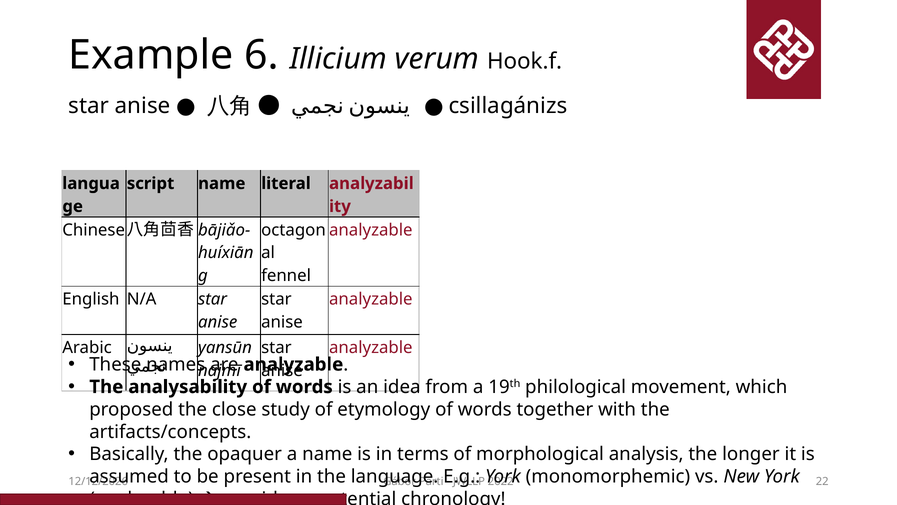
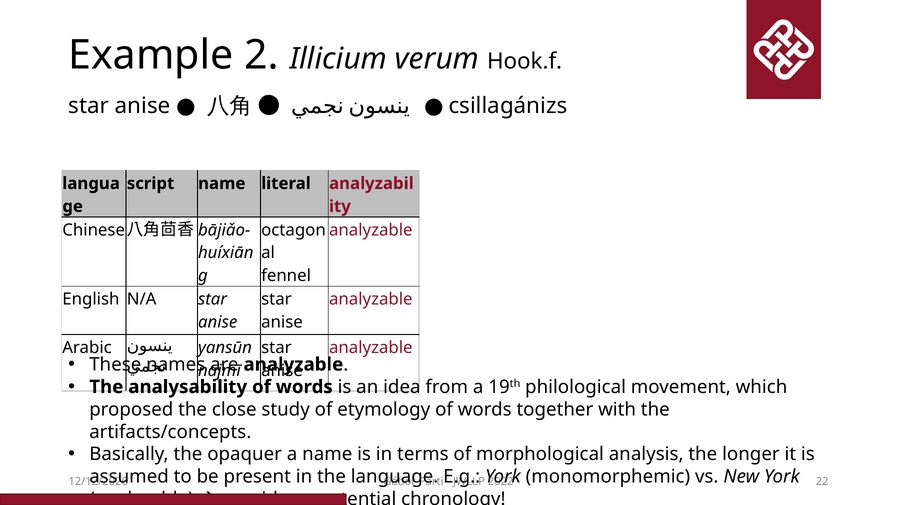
6: 6 -> 2
